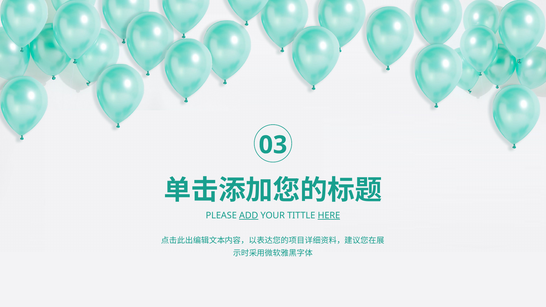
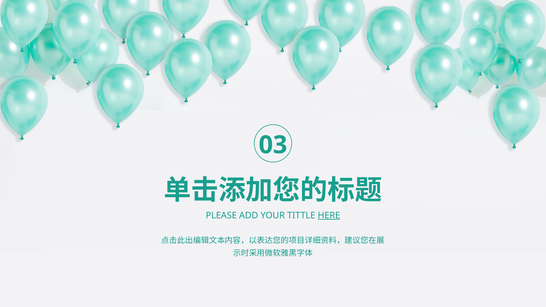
ADD underline: present -> none
